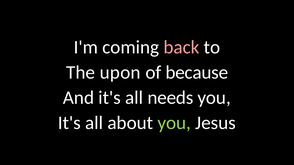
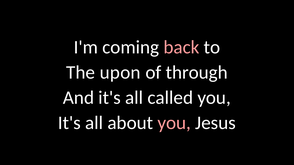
because: because -> through
needs: needs -> called
you at (174, 123) colour: light green -> pink
